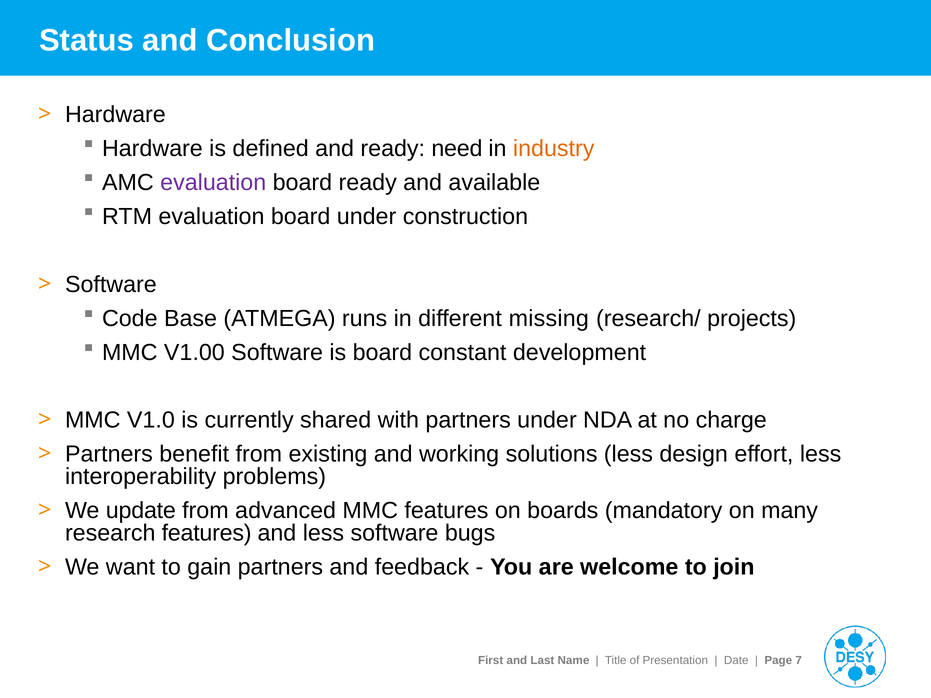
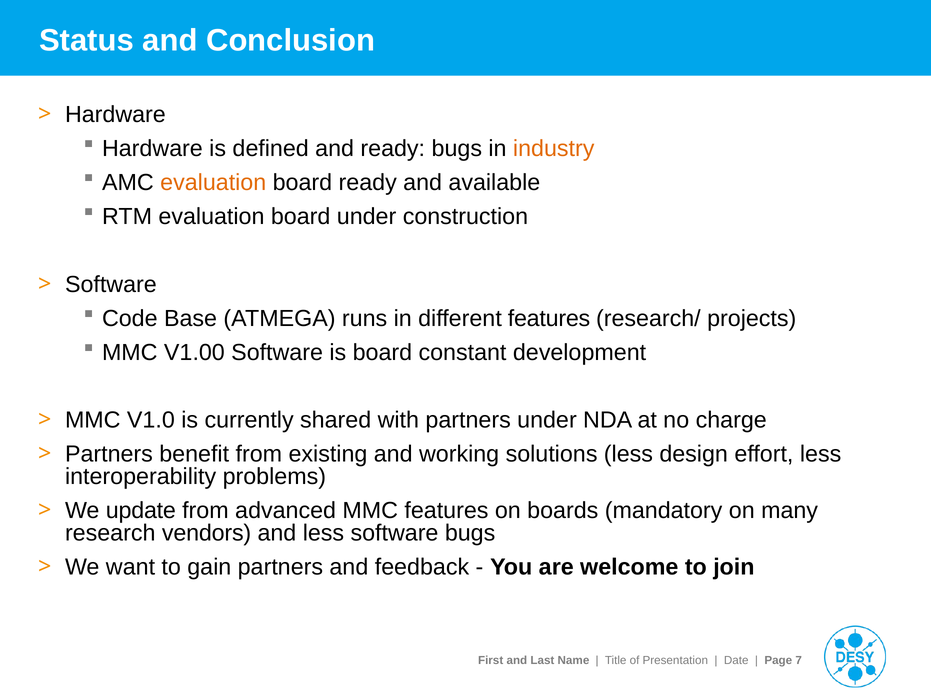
ready need: need -> bugs
evaluation at (213, 182) colour: purple -> orange
different missing: missing -> features
research features: features -> vendors
